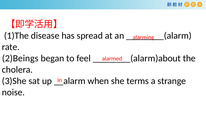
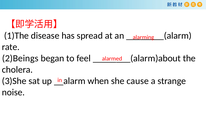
terms: terms -> cause
